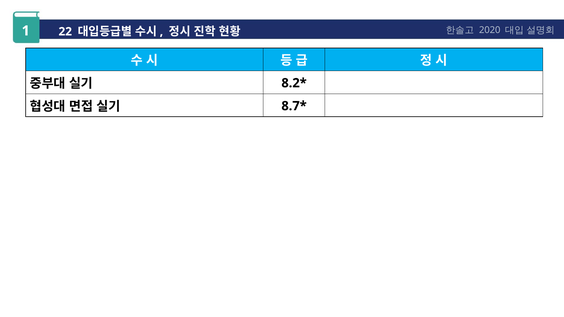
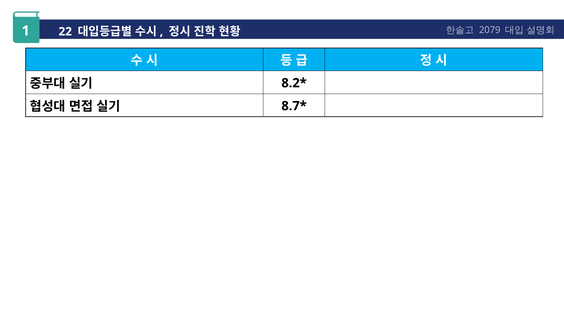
2020: 2020 -> 2079
